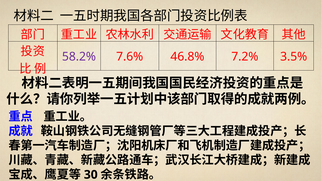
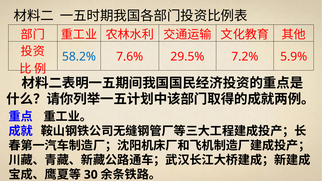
58.2% colour: purple -> blue
46.8%: 46.8% -> 29.5%
3.5%: 3.5% -> 5.9%
